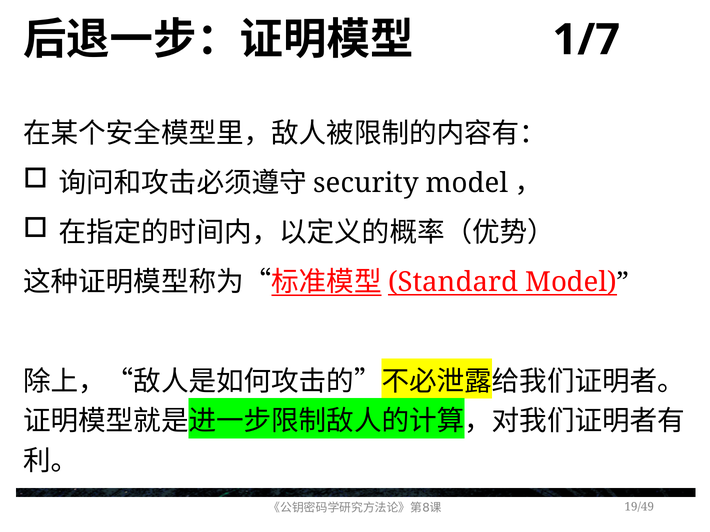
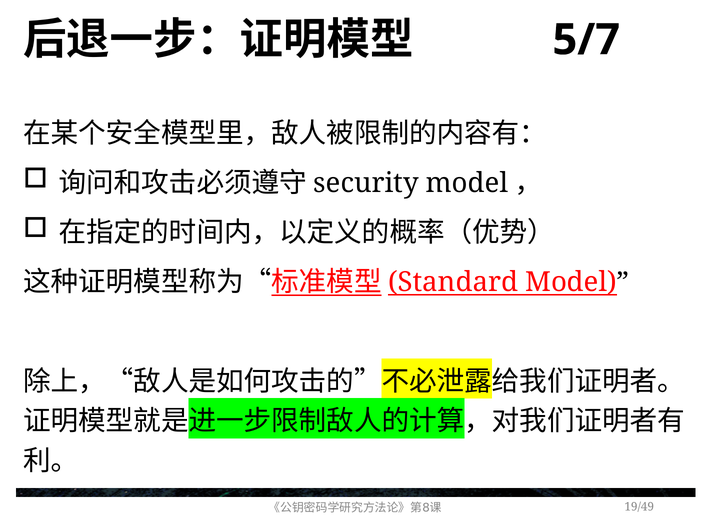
1/7: 1/7 -> 5/7
